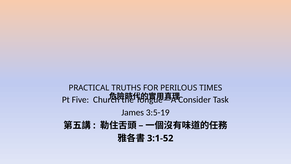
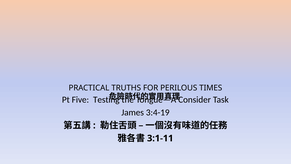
Church: Church -> Testing
3:5-19: 3:5-19 -> 3:4-19
3:1-52: 3:1-52 -> 3:1-11
